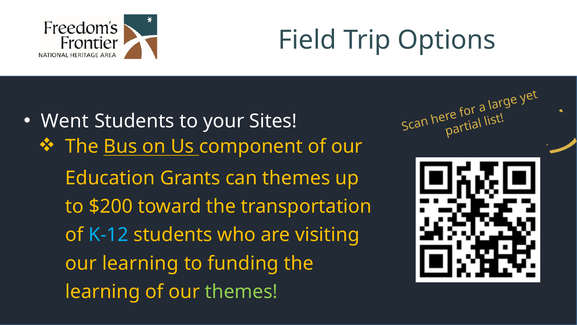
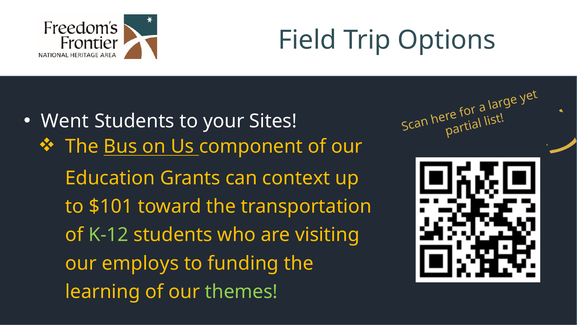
can themes: themes -> context
$200: $200 -> $101
K-12 colour: light blue -> light green
our learning: learning -> employs
